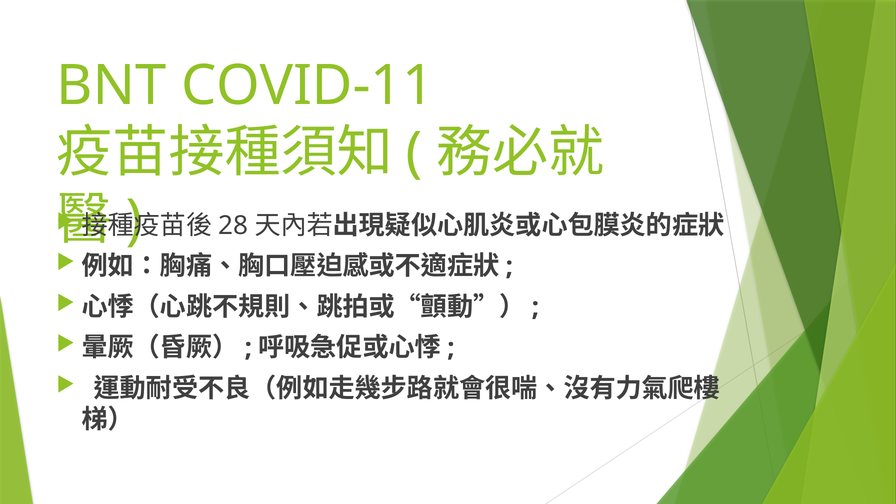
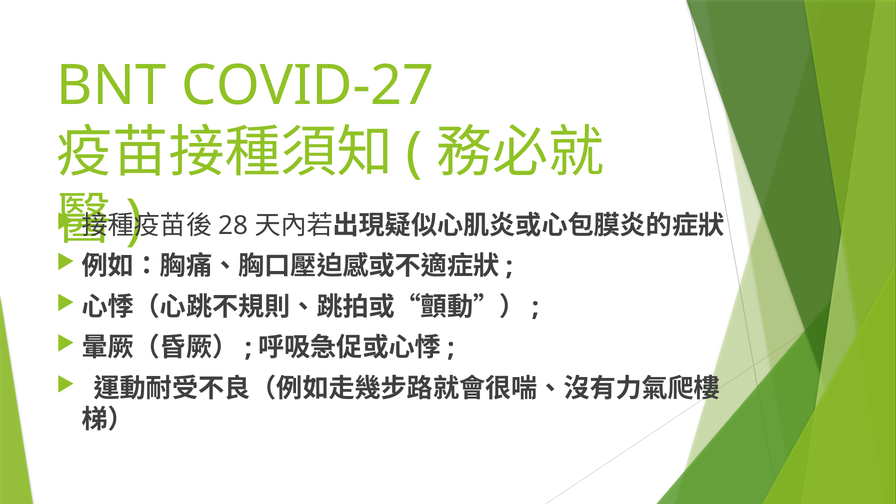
COVID-11: COVID-11 -> COVID-27
